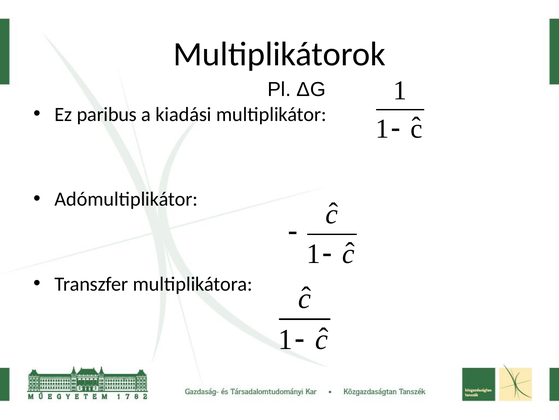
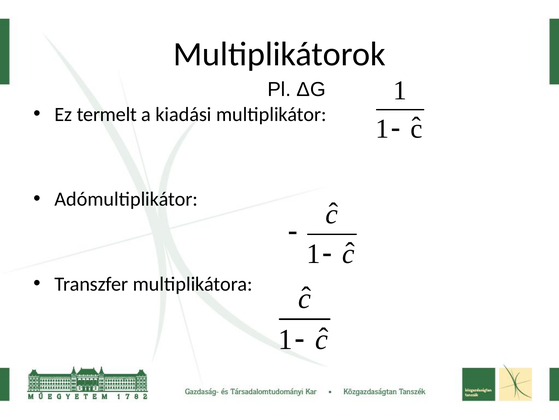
paribus: paribus -> termelt
